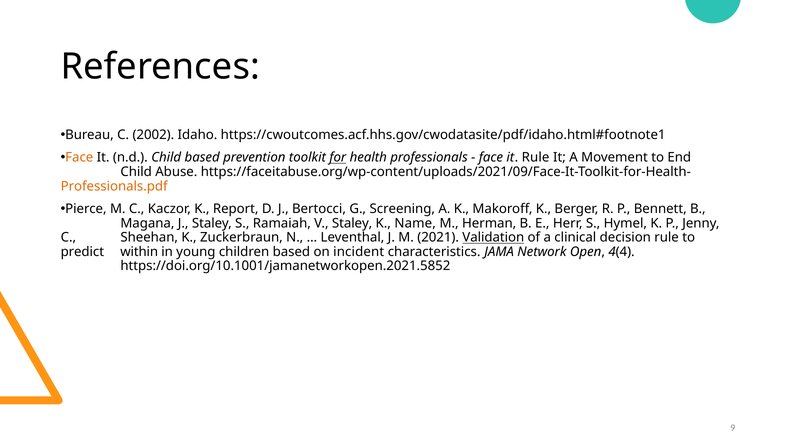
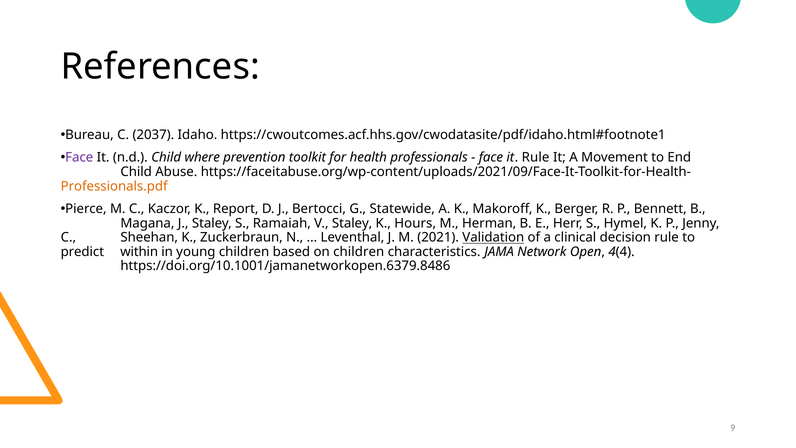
2002: 2002 -> 2037
Face at (79, 157) colour: orange -> purple
Child based: based -> where
for underline: present -> none
Screening: Screening -> Statewide
Name: Name -> Hours
on incident: incident -> children
https://doi.org/10.1001/jamanetworkopen.2021.5852: https://doi.org/10.1001/jamanetworkopen.2021.5852 -> https://doi.org/10.1001/jamanetworkopen.6379.8486
